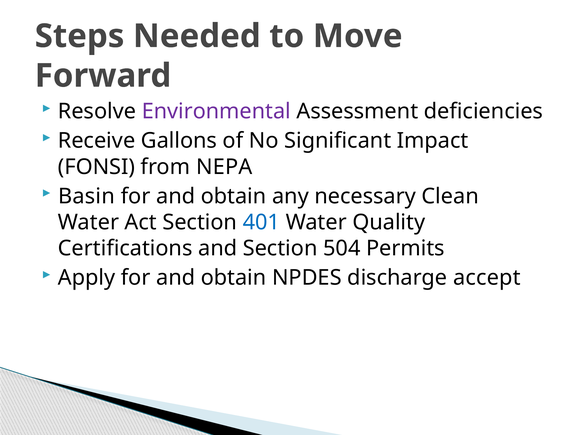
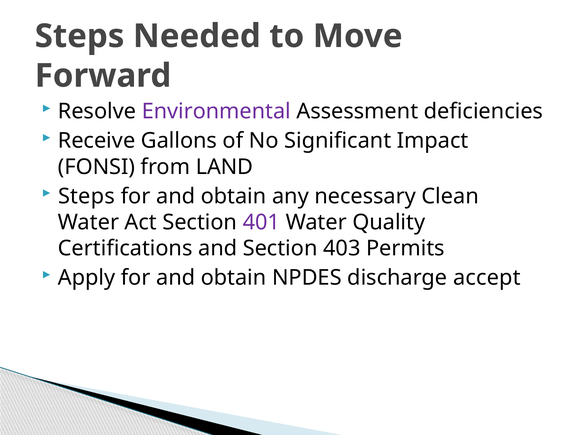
NEPA: NEPA -> LAND
Basin at (86, 196): Basin -> Steps
401 colour: blue -> purple
504: 504 -> 403
